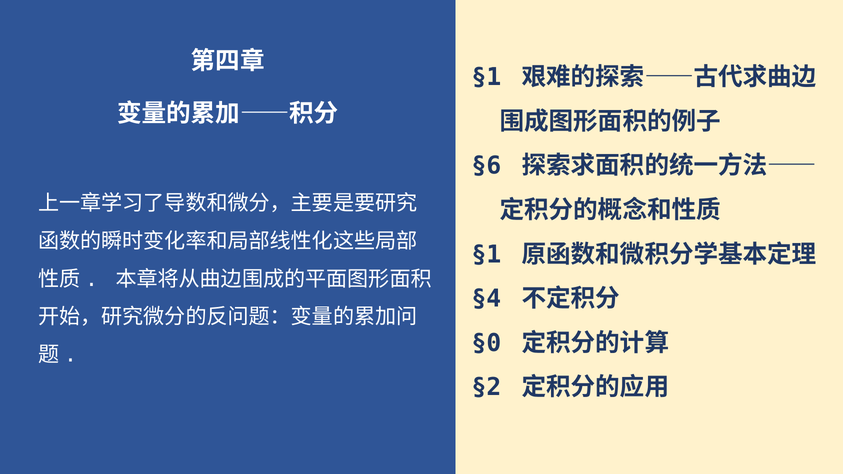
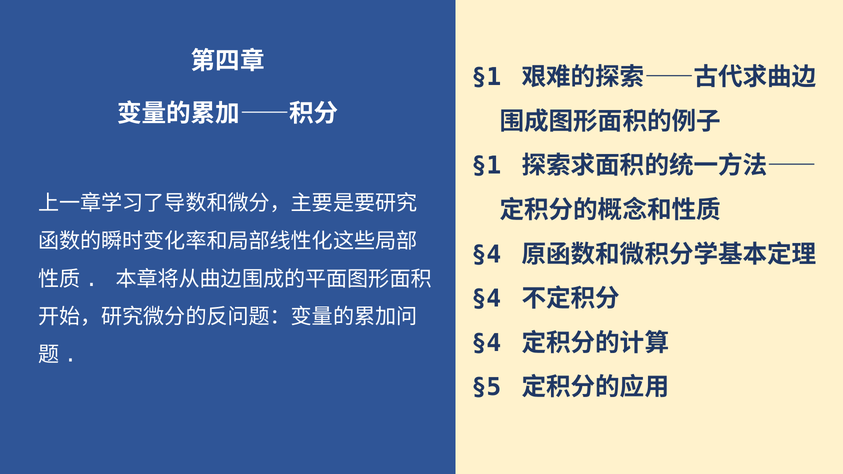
§6 at (486, 166): §6 -> §1
§1 at (486, 255): §1 -> §4
§0 at (486, 343): §0 -> §4
§2: §2 -> §5
